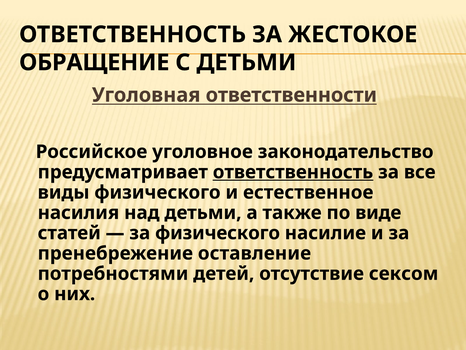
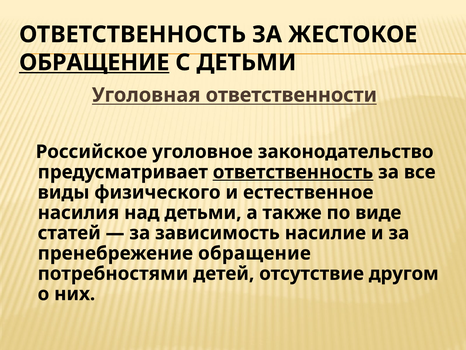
ОБРАЩЕНИЕ at (94, 62) underline: none -> present
за физического: физического -> зависимость
пренебрежение оставление: оставление -> обращение
сексом: сексом -> другом
